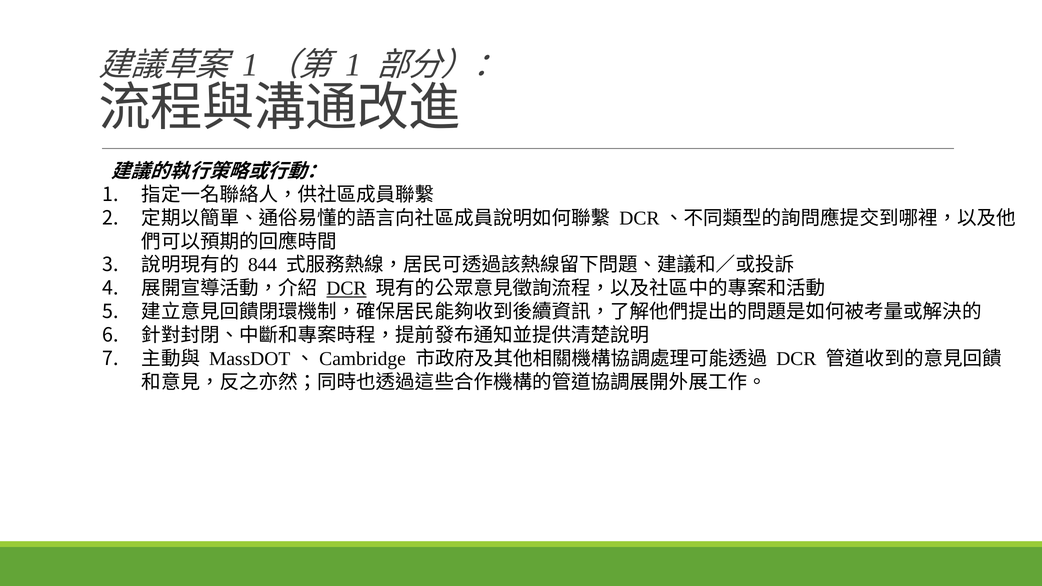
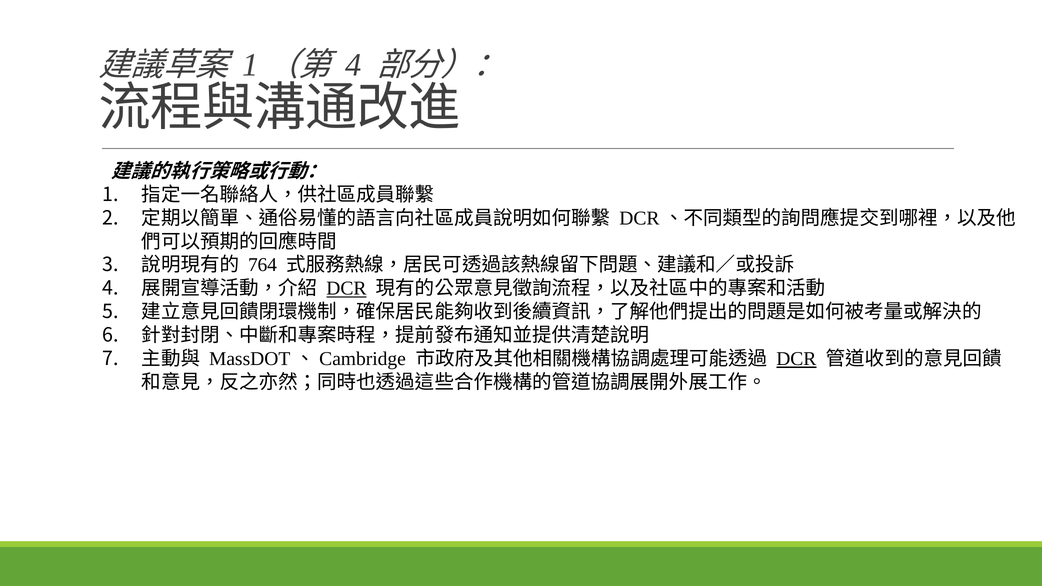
1 at (353, 65): 1 -> 4
844: 844 -> 764
DCR at (796, 359) underline: none -> present
